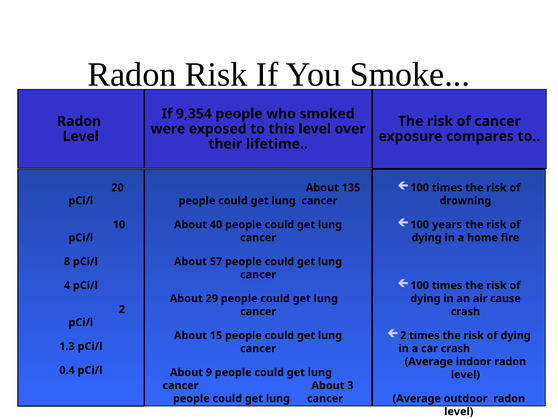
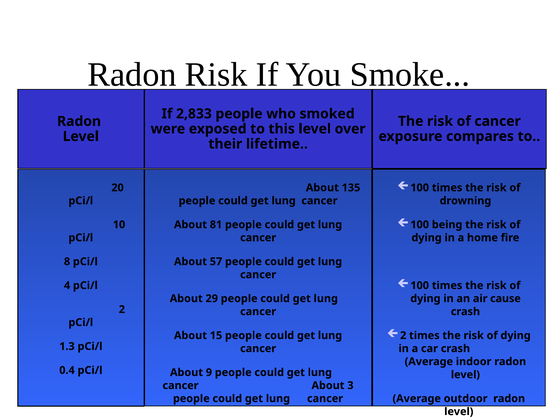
9,354: 9,354 -> 2,833
years: years -> being
40: 40 -> 81
